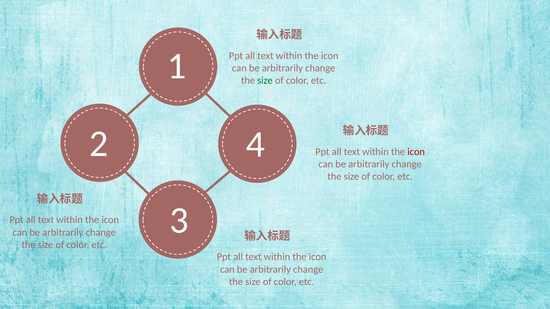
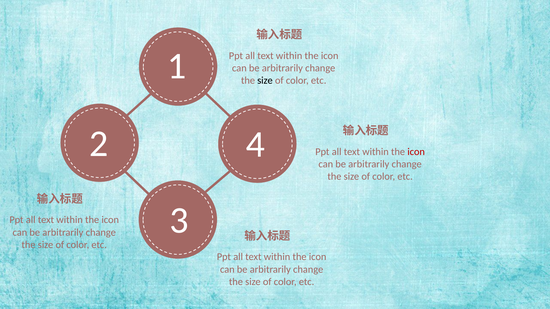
size at (265, 81) colour: green -> black
